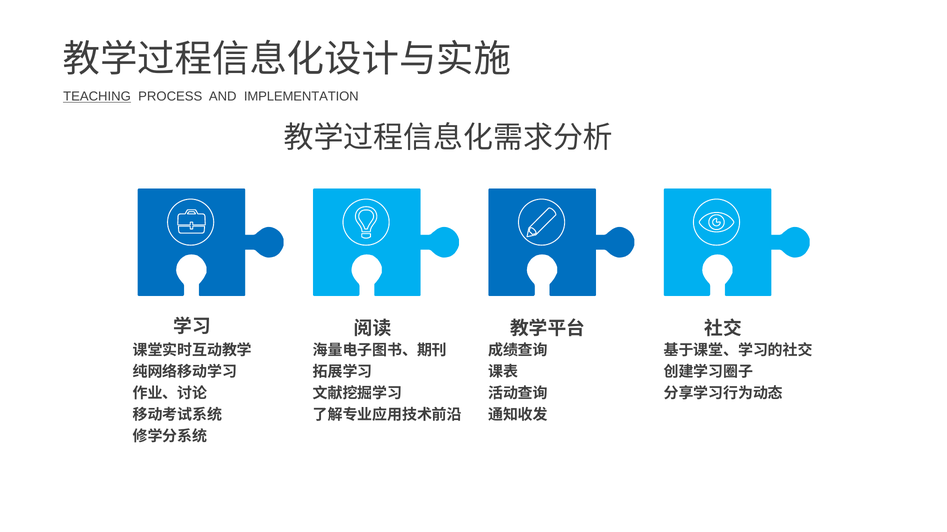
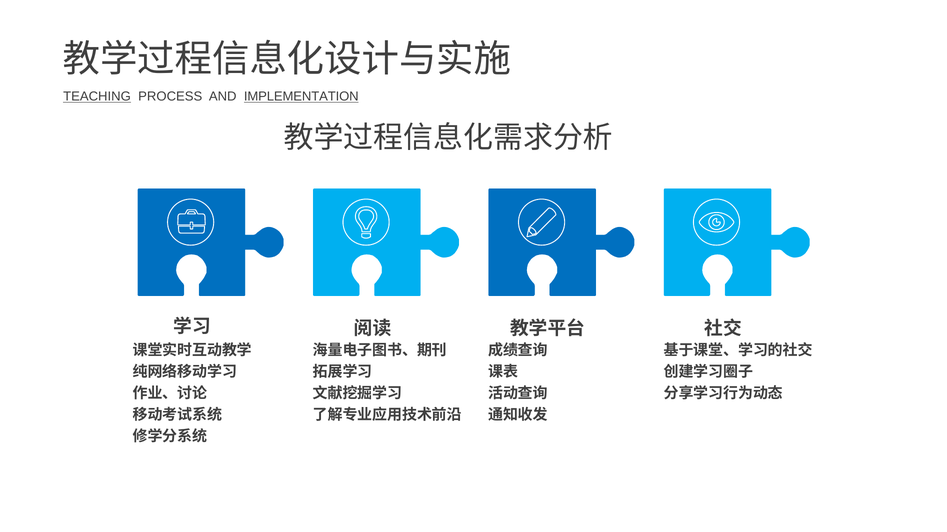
IMPLEMENTATION underline: none -> present
